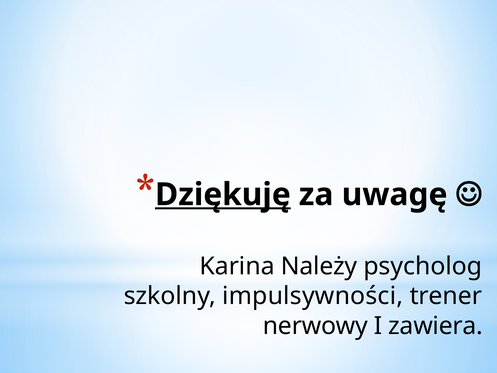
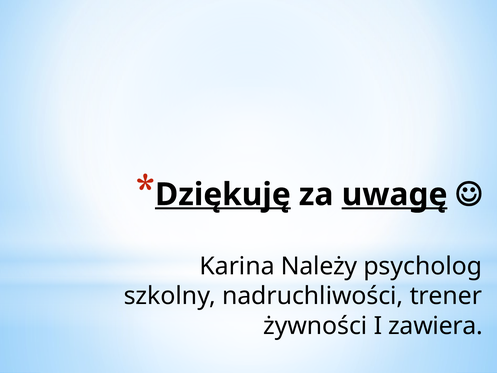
uwagę underline: none -> present
impulsywności: impulsywności -> nadruchliwości
nerwowy: nerwowy -> żywności
